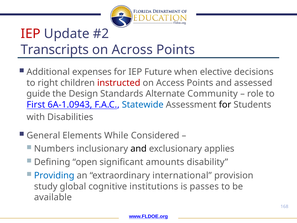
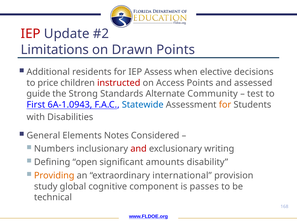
Transcripts: Transcripts -> Limitations
Across: Across -> Drawn
expenses: expenses -> residents
Future: Future -> Assess
right: right -> price
Design: Design -> Strong
role: role -> test
for at (225, 105) colour: black -> orange
While: While -> Notes
and at (139, 149) colour: black -> red
applies: applies -> writing
Providing colour: blue -> orange
institutions: institutions -> component
available: available -> technical
